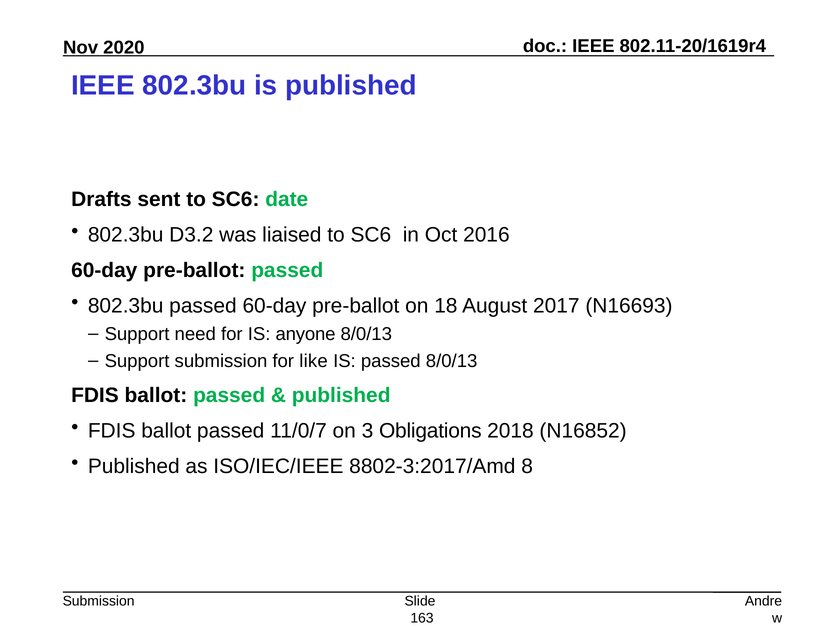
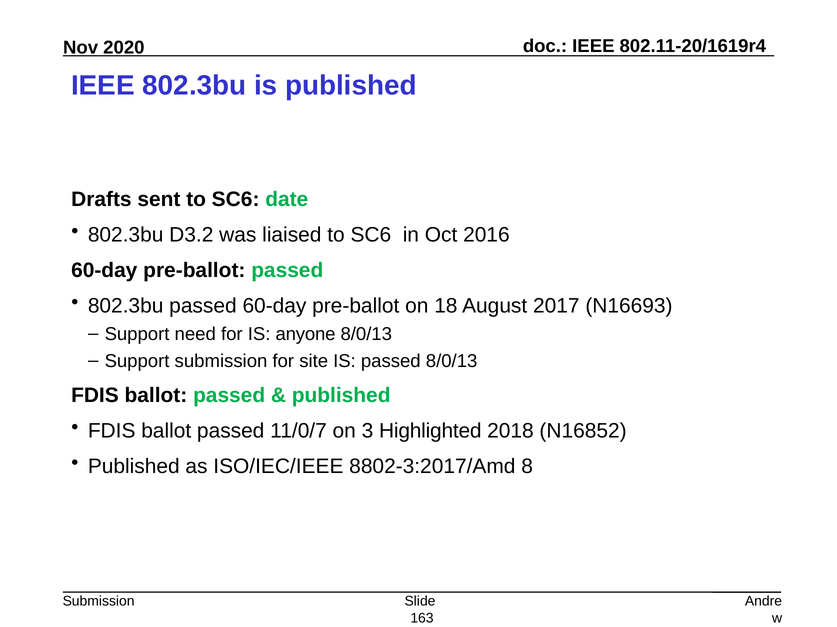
like: like -> site
Obligations: Obligations -> Highlighted
